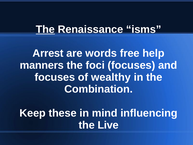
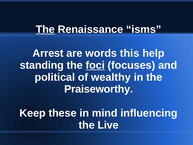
free: free -> this
manners: manners -> standing
foci underline: none -> present
focuses at (55, 77): focuses -> political
Combination: Combination -> Praiseworthy
